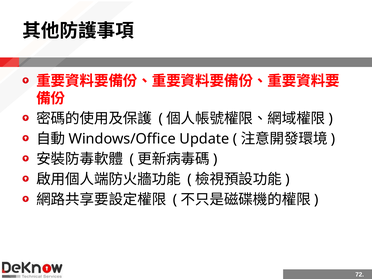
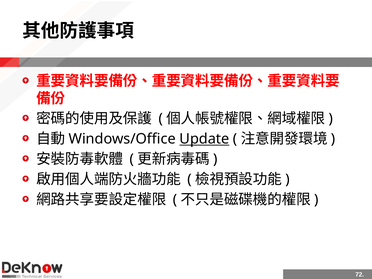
Update underline: none -> present
